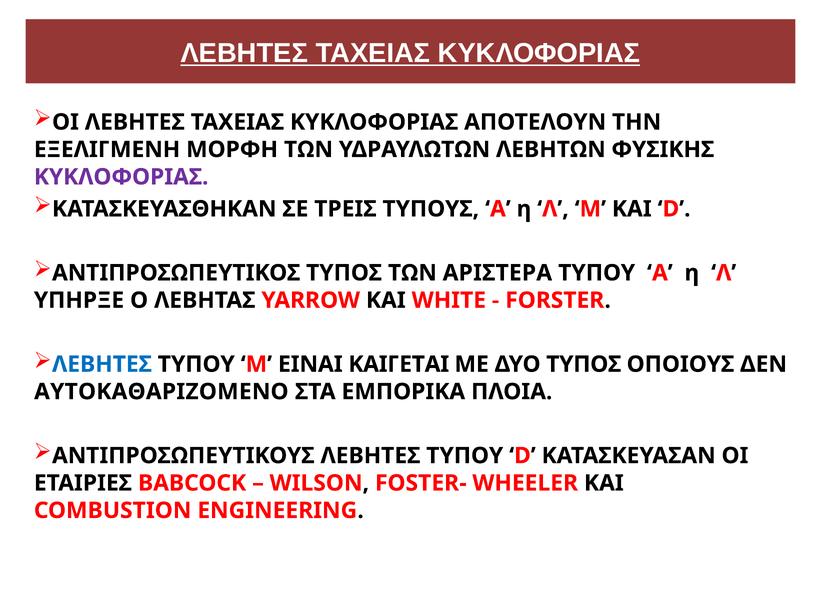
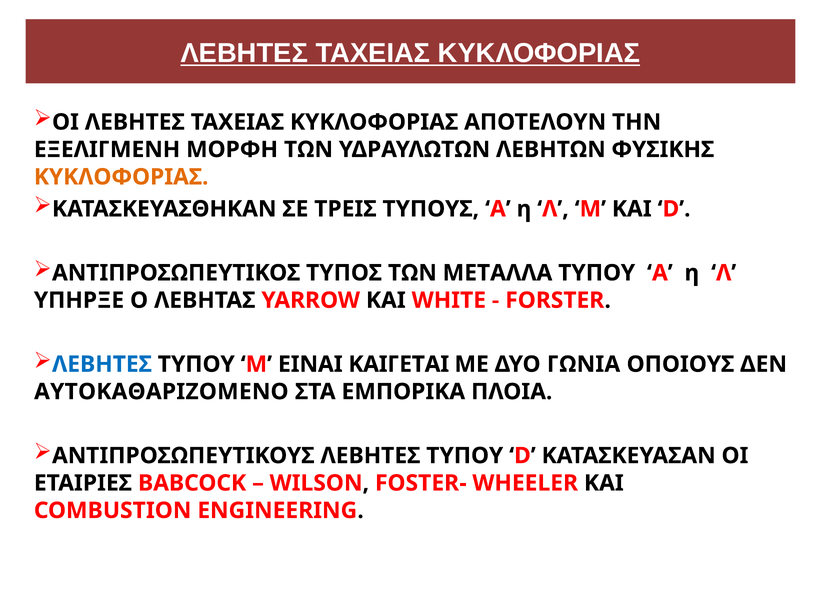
ΚΥΚΛΟΦΟΡΙΑΣ at (121, 177) colour: purple -> orange
ΑΡΙΣΤΕΡΑ: ΑΡΙΣΤΕΡΑ -> ΜΕΤΑΛΛΑ
ΔΥΟ ΤΥΠΟΣ: ΤΥΠΟΣ -> ΓΩΝΙΑ
